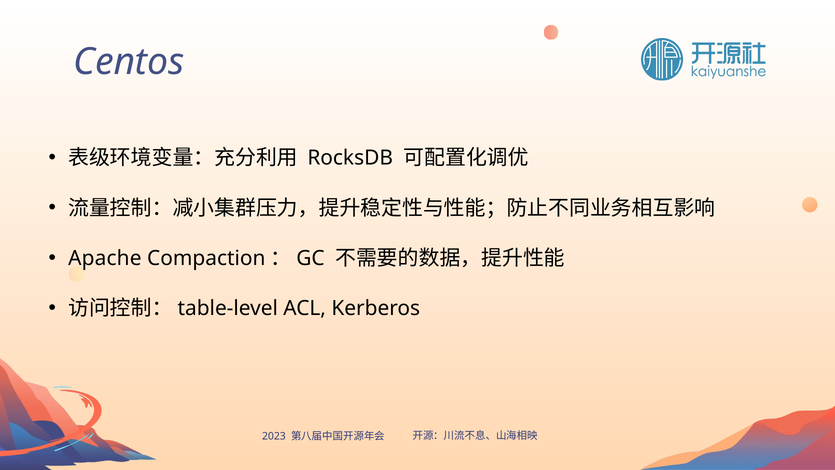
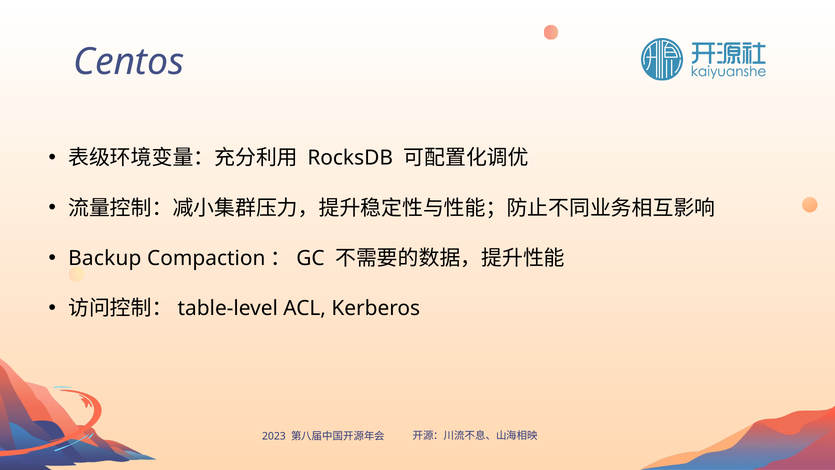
Apache: Apache -> Backup
